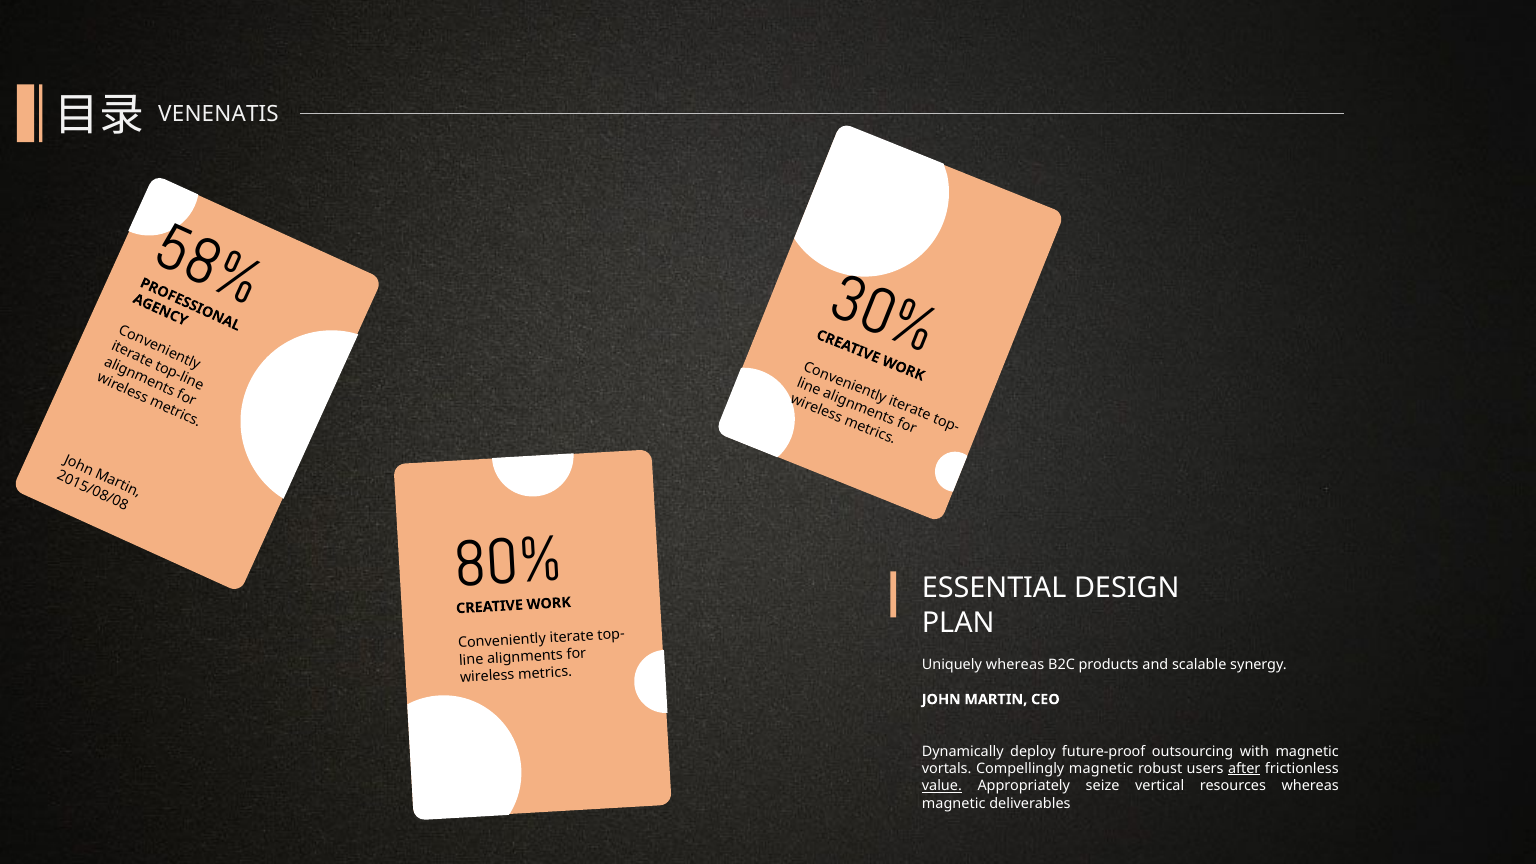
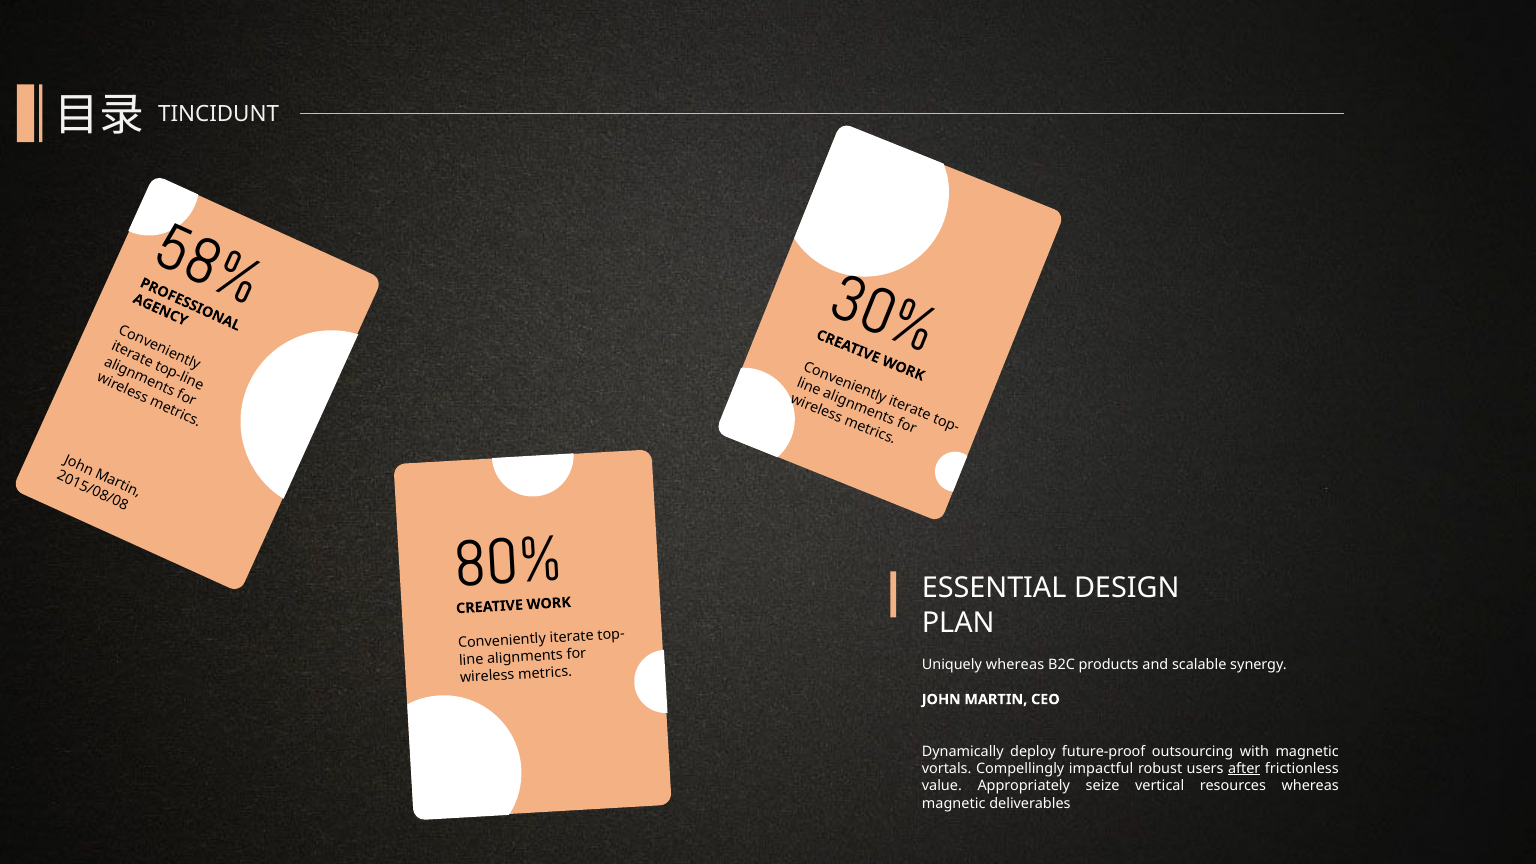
VENENATIS: VENENATIS -> TINCIDUNT
Compellingly magnetic: magnetic -> impactful
value underline: present -> none
